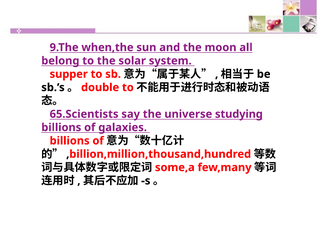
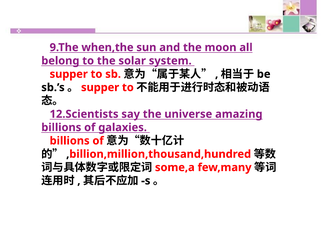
double at (100, 87): double -> supper
65.Scientists: 65.Scientists -> 12.Scientists
studying: studying -> amazing
